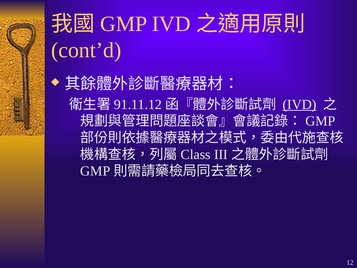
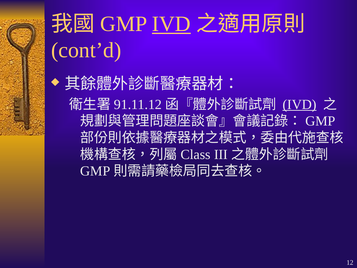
IVD at (171, 24) underline: none -> present
